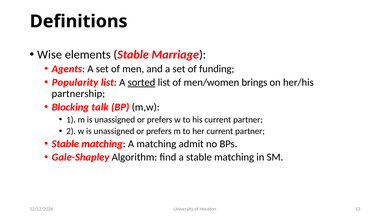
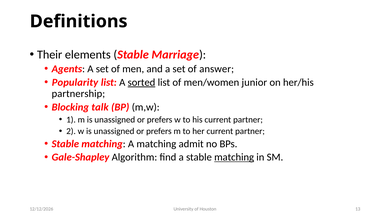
Wise: Wise -> Their
funding: funding -> answer
brings: brings -> junior
matching at (234, 157) underline: none -> present
